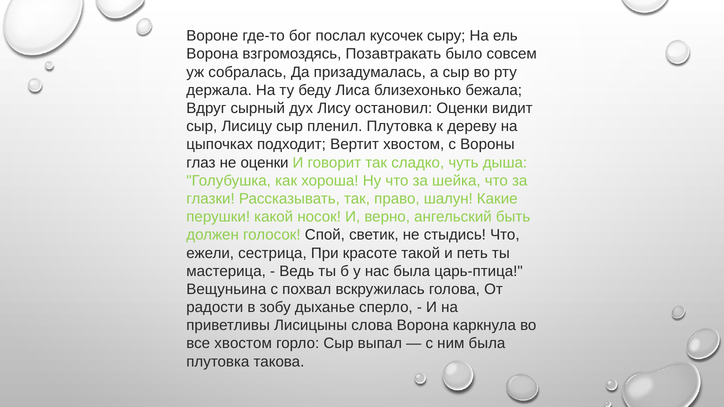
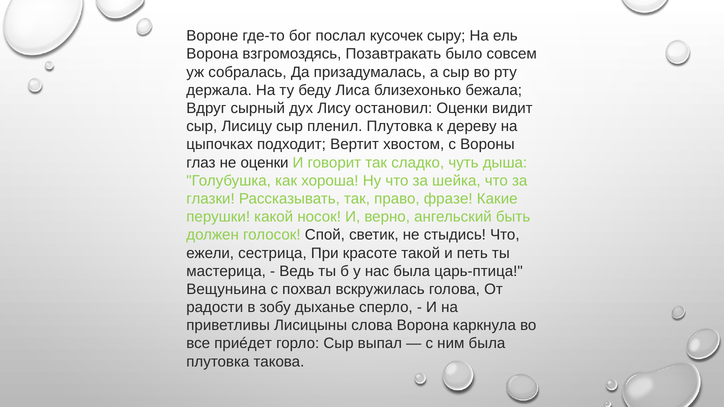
шалун: шалун -> фразе
все хвостом: хвостом -> приéдет
